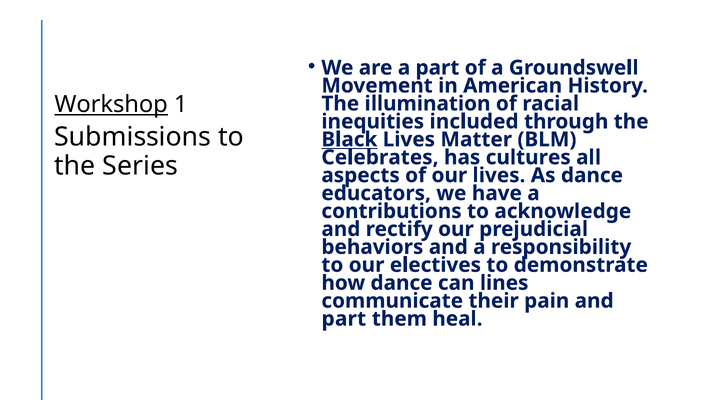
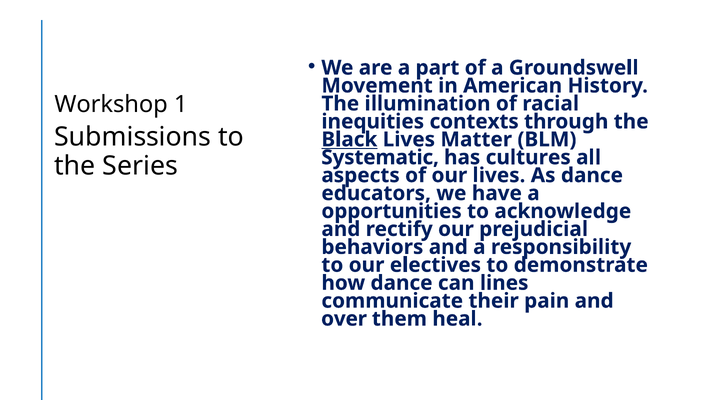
Workshop underline: present -> none
included: included -> contexts
Celebrates: Celebrates -> Systematic
contributions: contributions -> opportunities
part at (344, 319): part -> over
